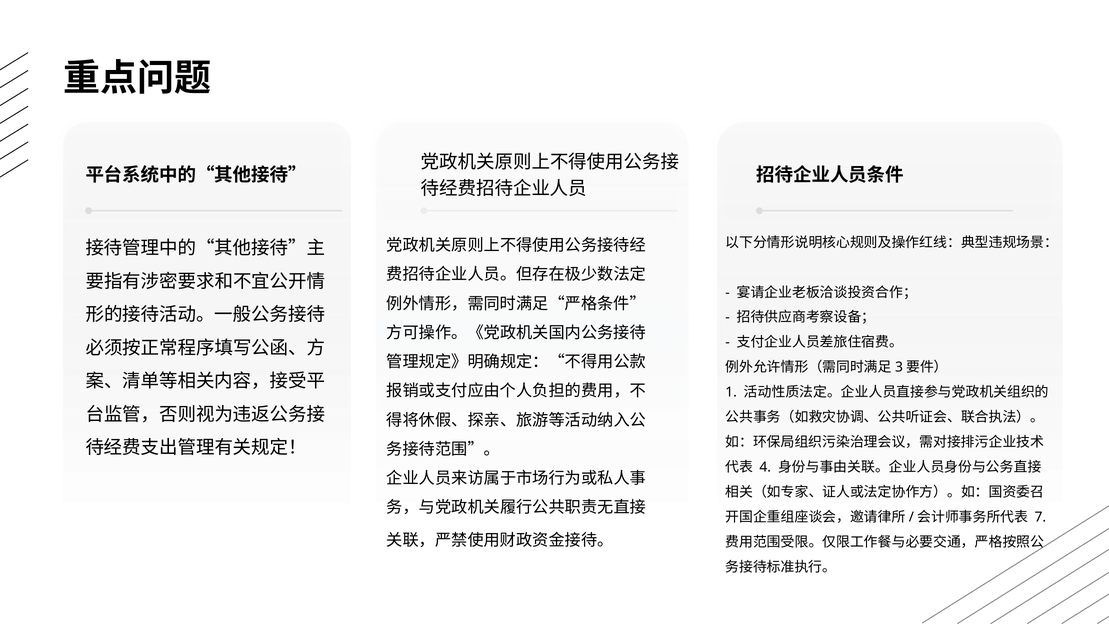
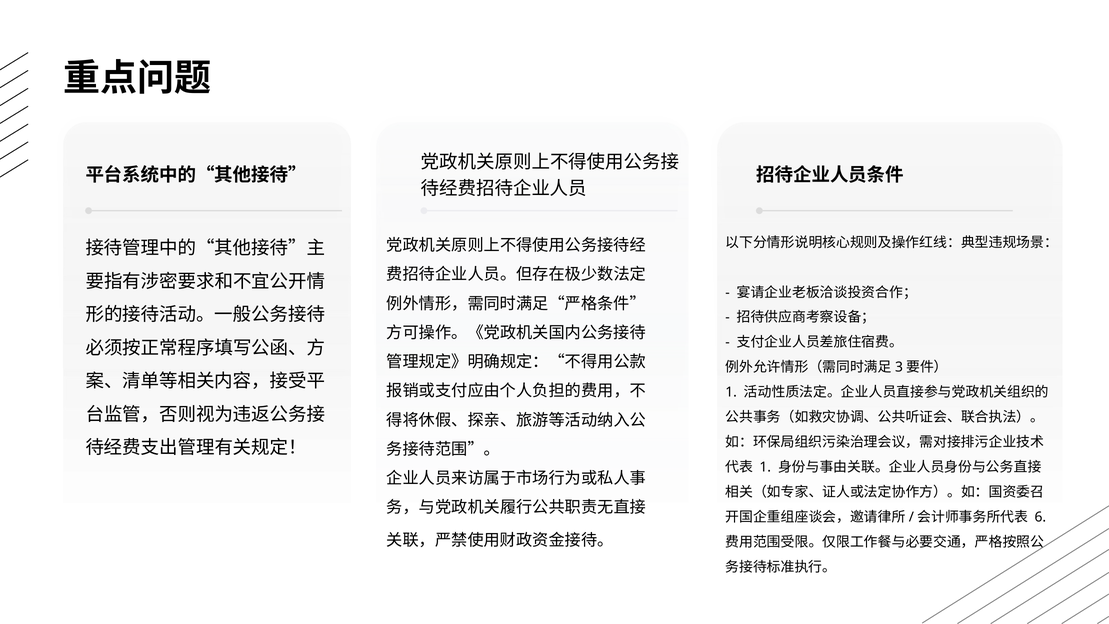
4 at (765, 467): 4 -> 1
7: 7 -> 6
